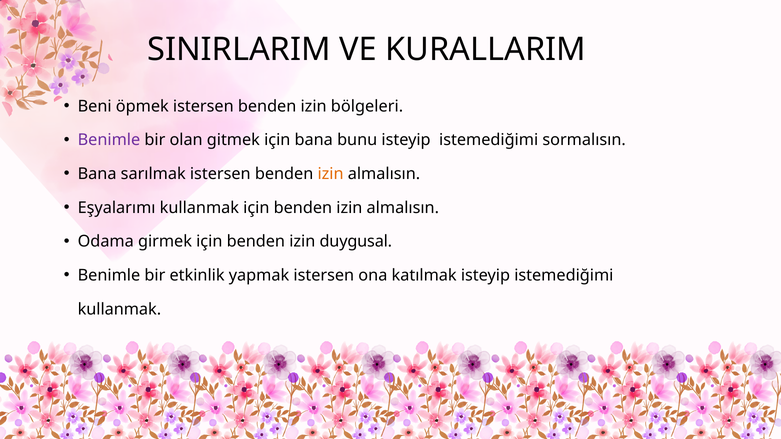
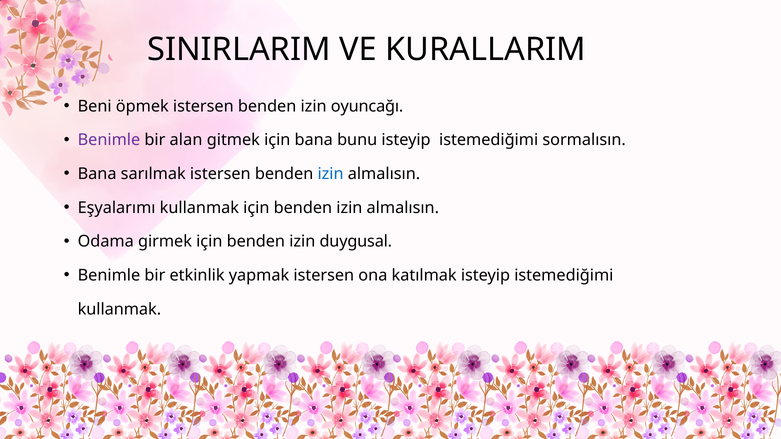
bölgeleri: bölgeleri -> oyuncağı
olan: olan -> alan
izin at (331, 174) colour: orange -> blue
